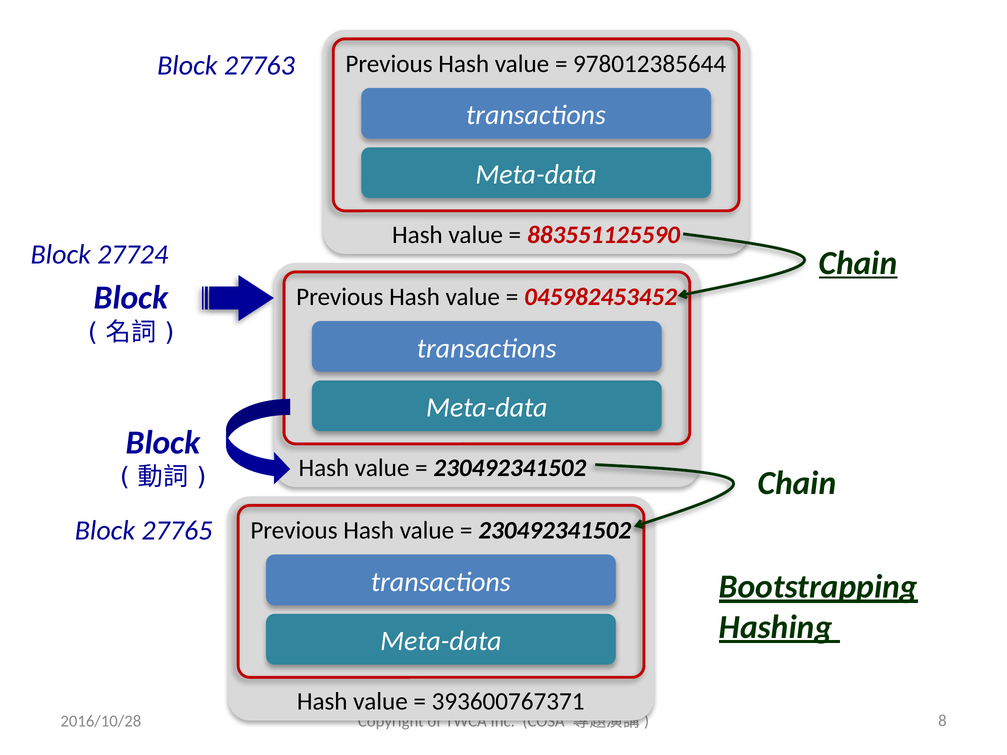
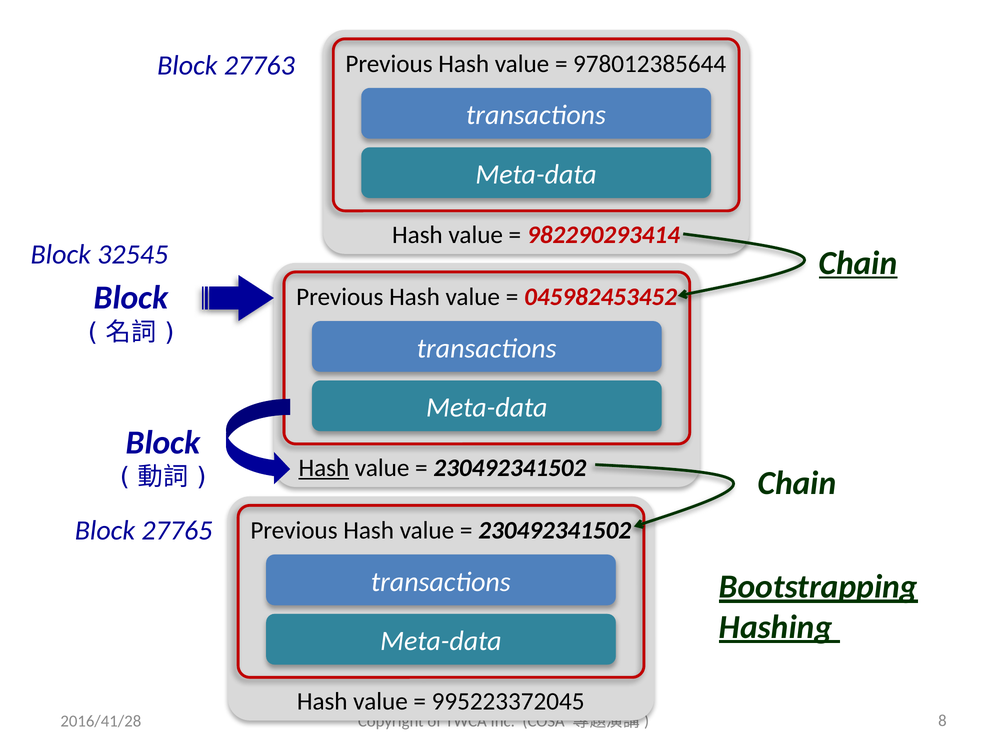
883551125590: 883551125590 -> 982290293414
27724: 27724 -> 32545
Hash at (324, 468) underline: none -> present
393600767371: 393600767371 -> 995223372045
2016/10/28: 2016/10/28 -> 2016/41/28
